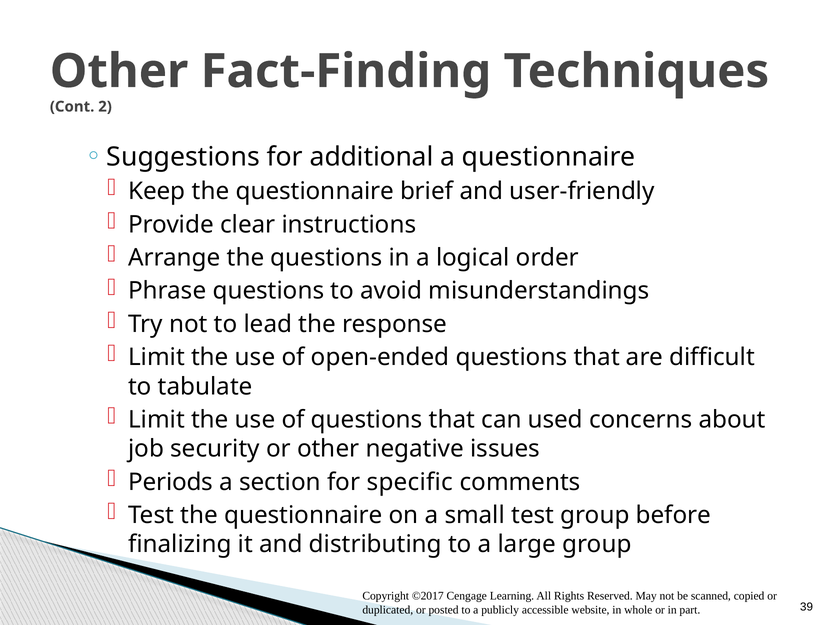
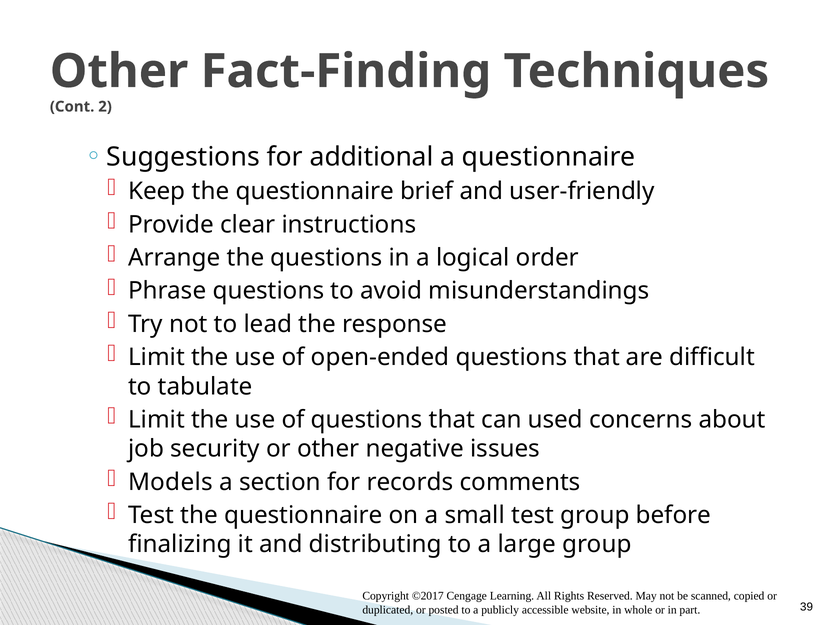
Periods: Periods -> Models
specific: specific -> records
